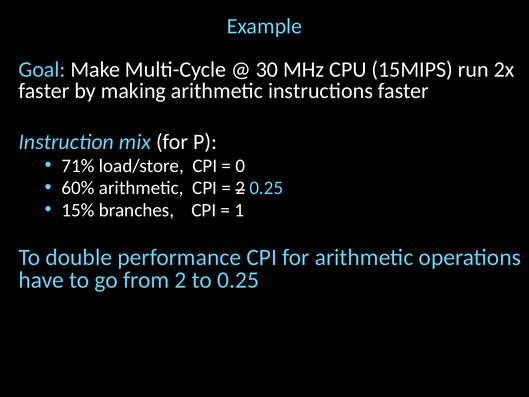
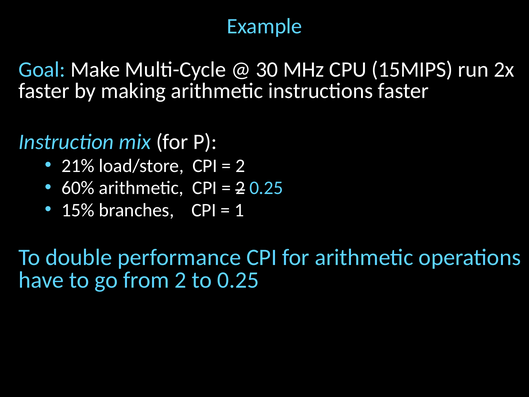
71%: 71% -> 21%
0 at (240, 166): 0 -> 2
